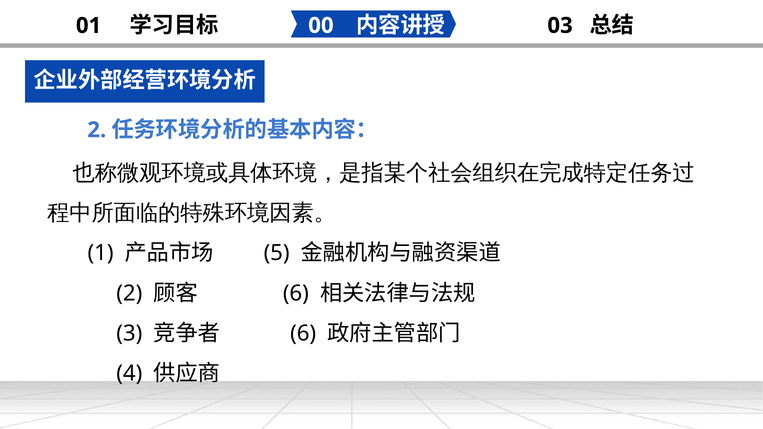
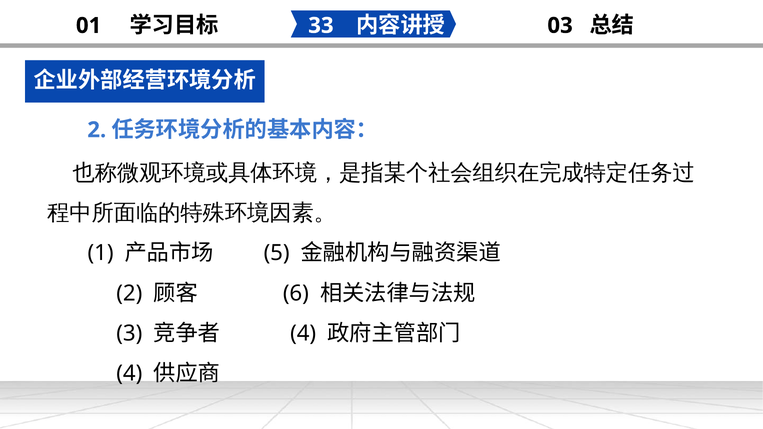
00: 00 -> 33
6 at (303, 333): 6 -> 4
